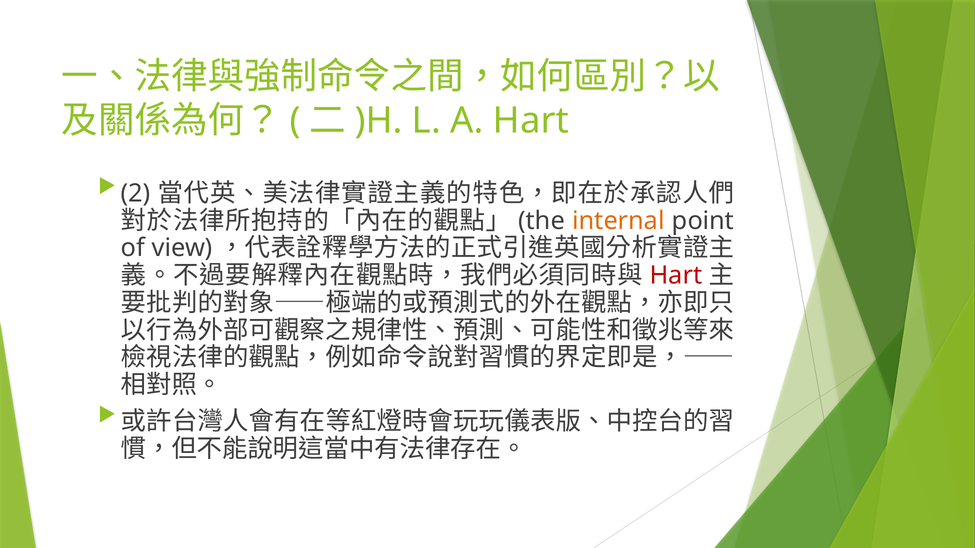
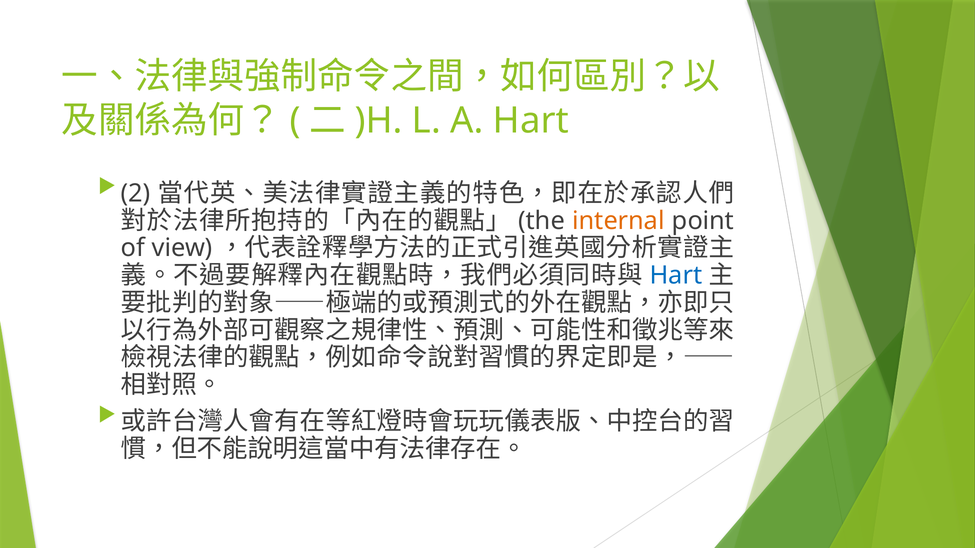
Hart at (676, 276) colour: red -> blue
